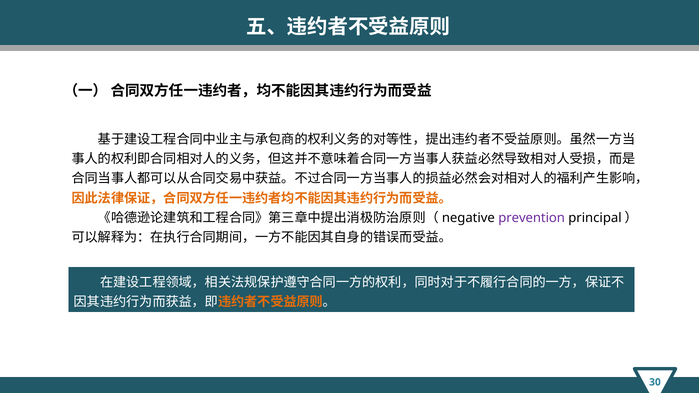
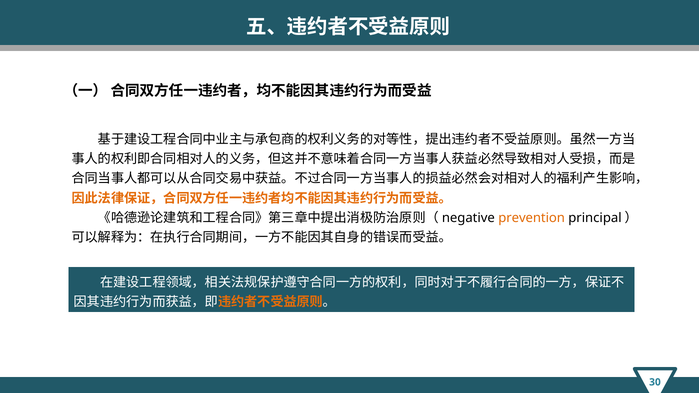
prevention colour: purple -> orange
